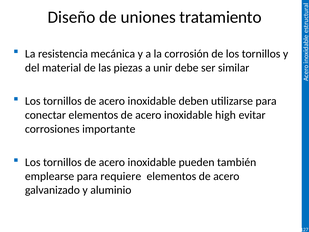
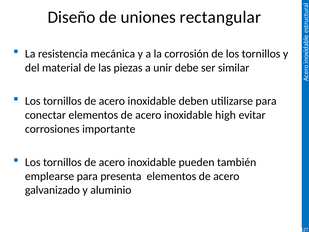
tratamiento: tratamiento -> rectangular
requiere: requiere -> presenta
